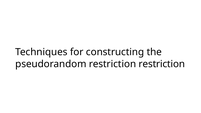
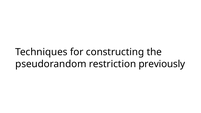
restriction restriction: restriction -> previously
